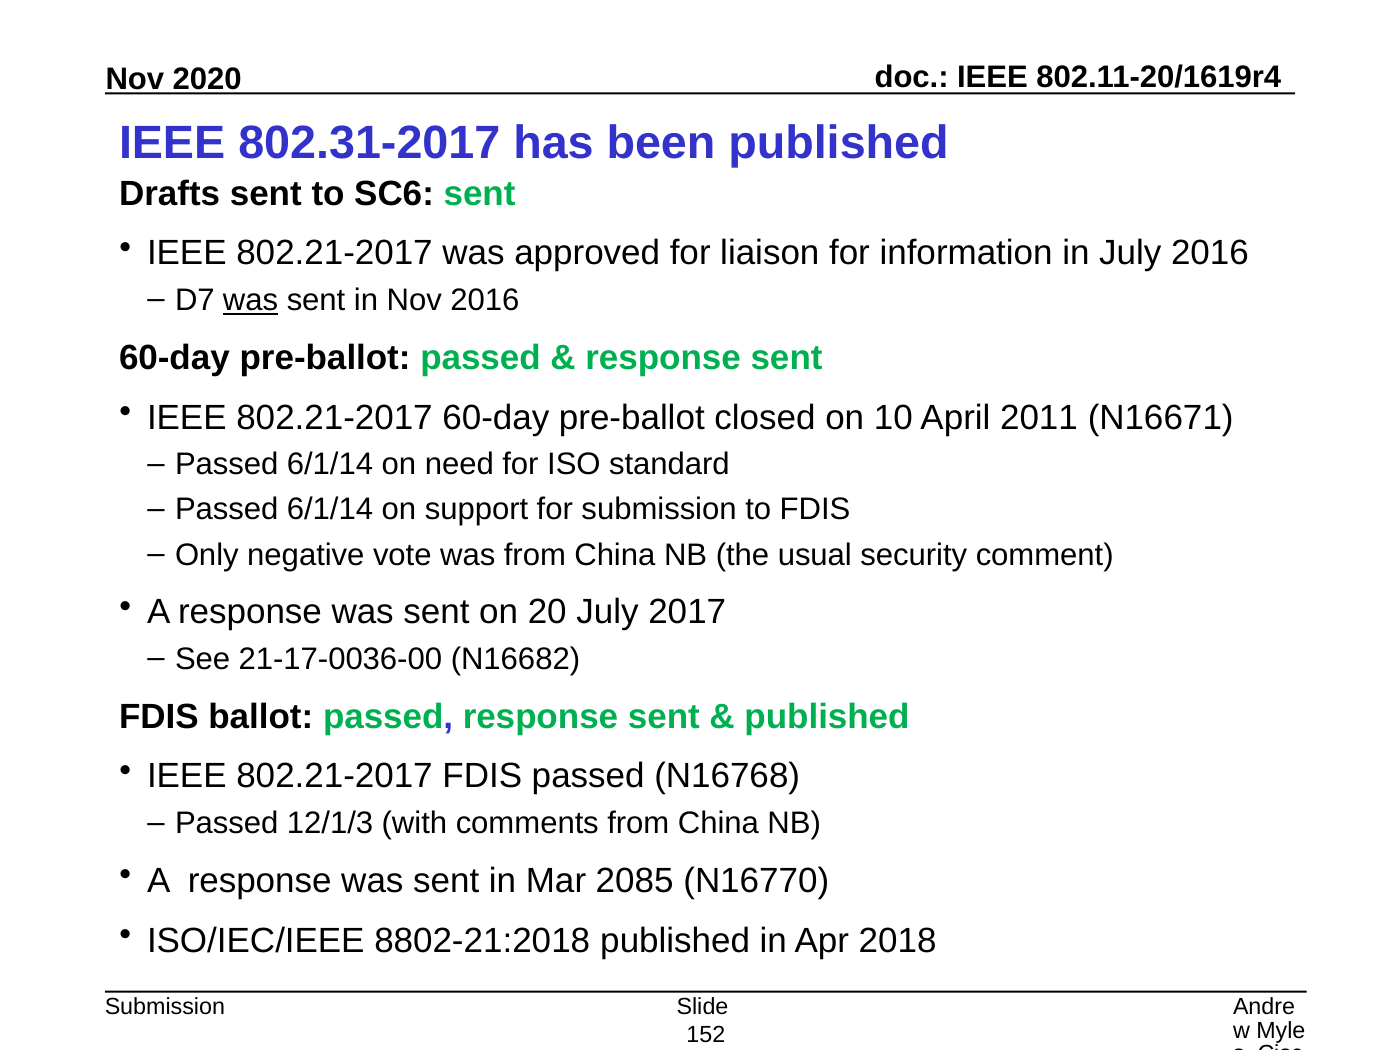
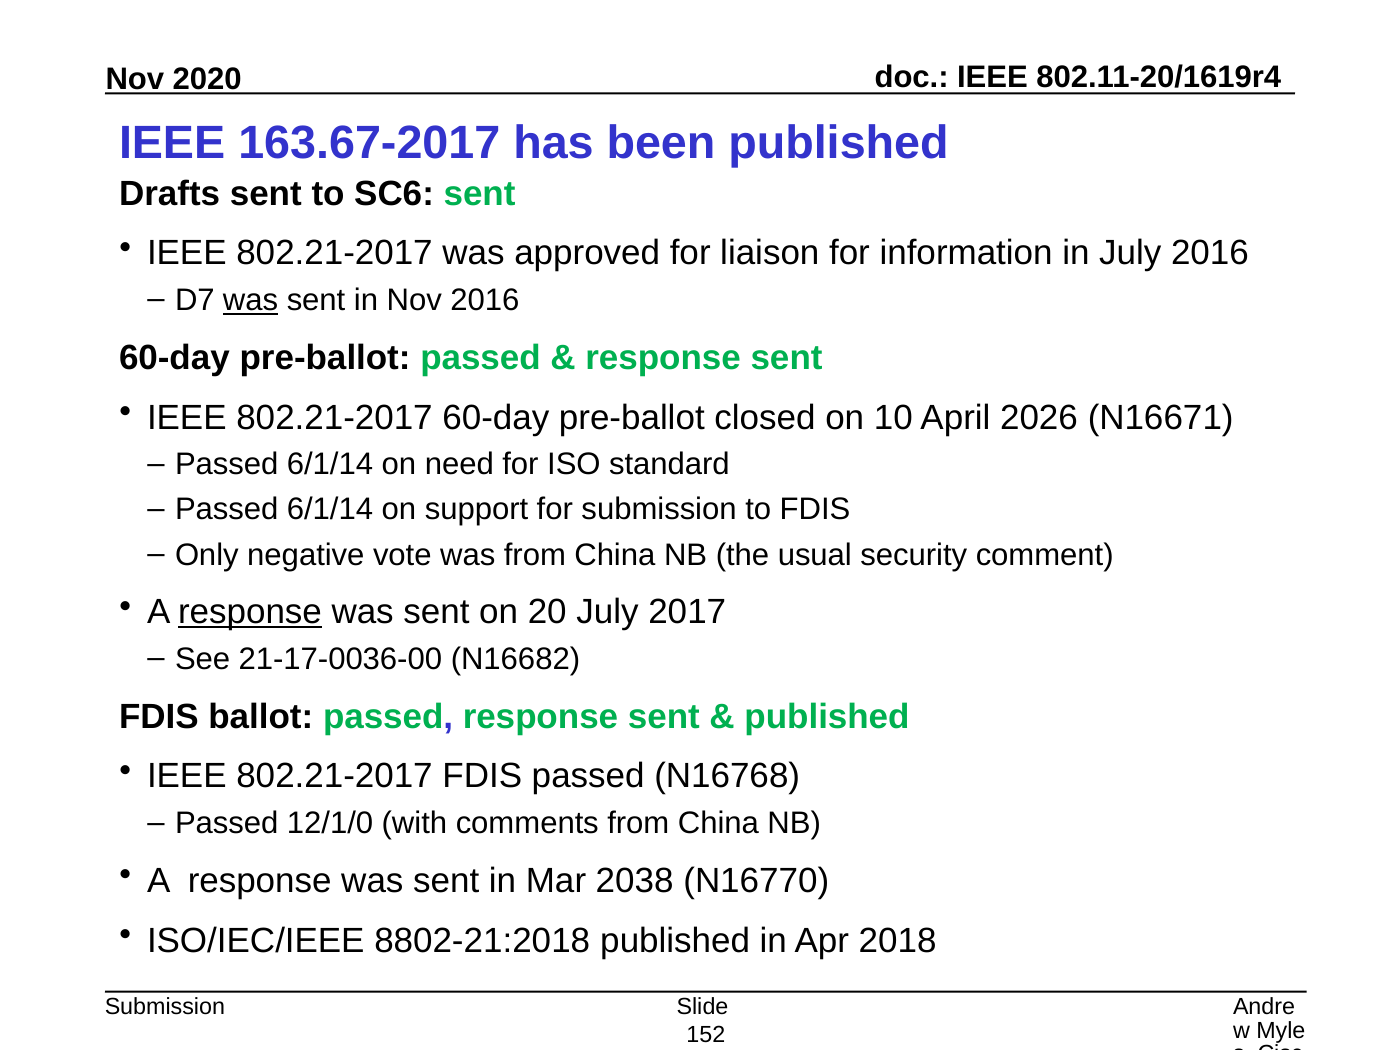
802.31-2017: 802.31-2017 -> 163.67-2017
2011: 2011 -> 2026
response at (250, 612) underline: none -> present
12/1/3: 12/1/3 -> 12/1/0
2085: 2085 -> 2038
